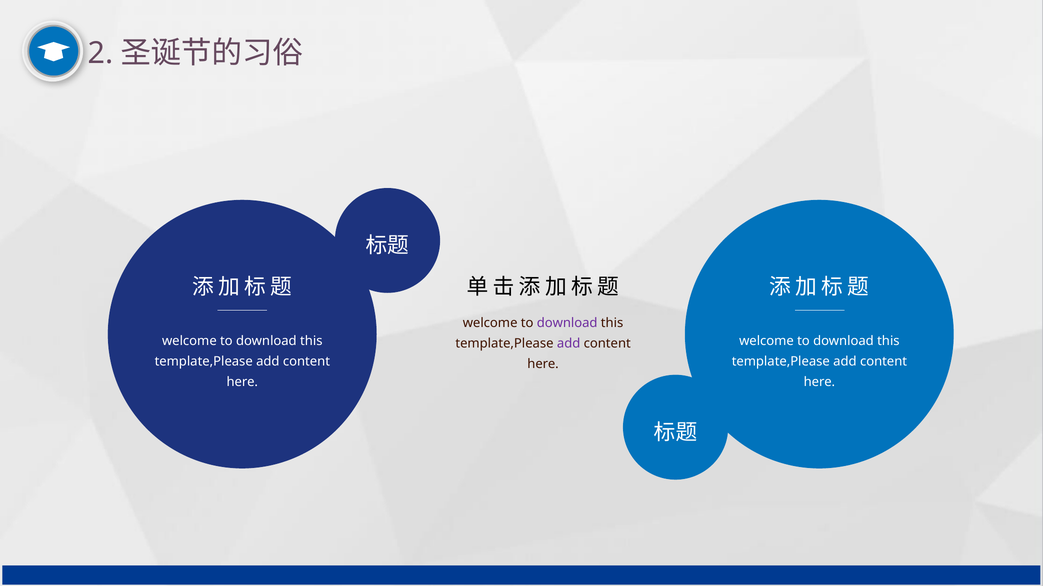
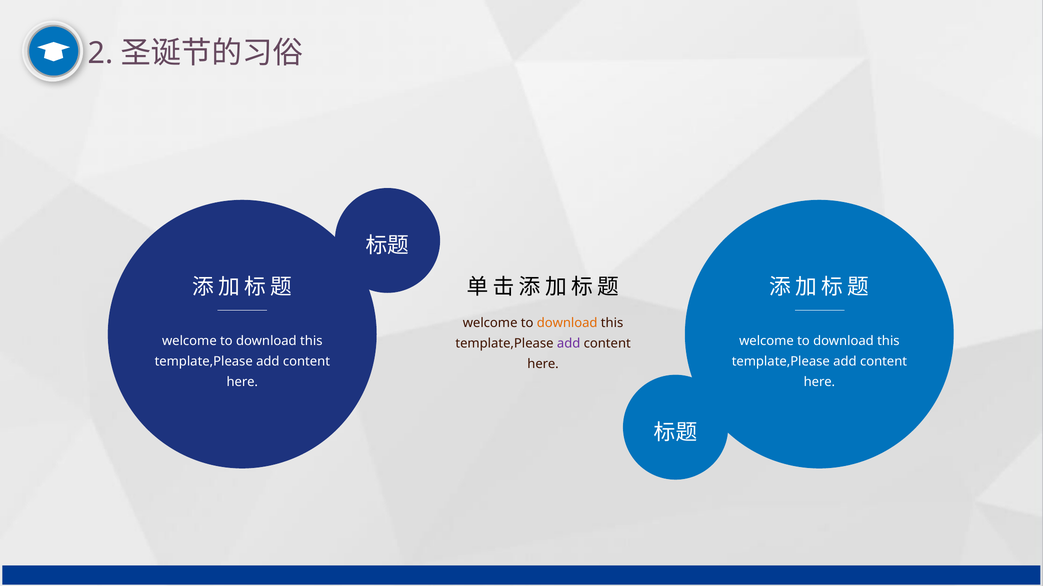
download at (567, 324) colour: purple -> orange
